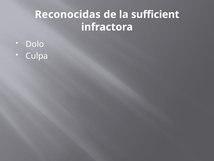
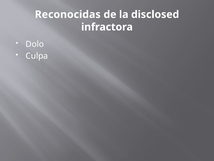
sufficient: sufficient -> disclosed
